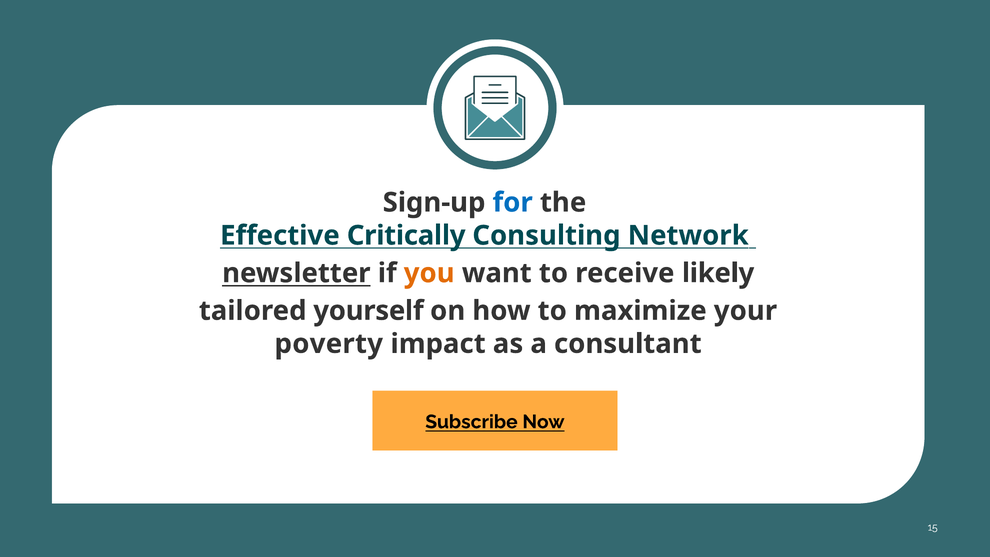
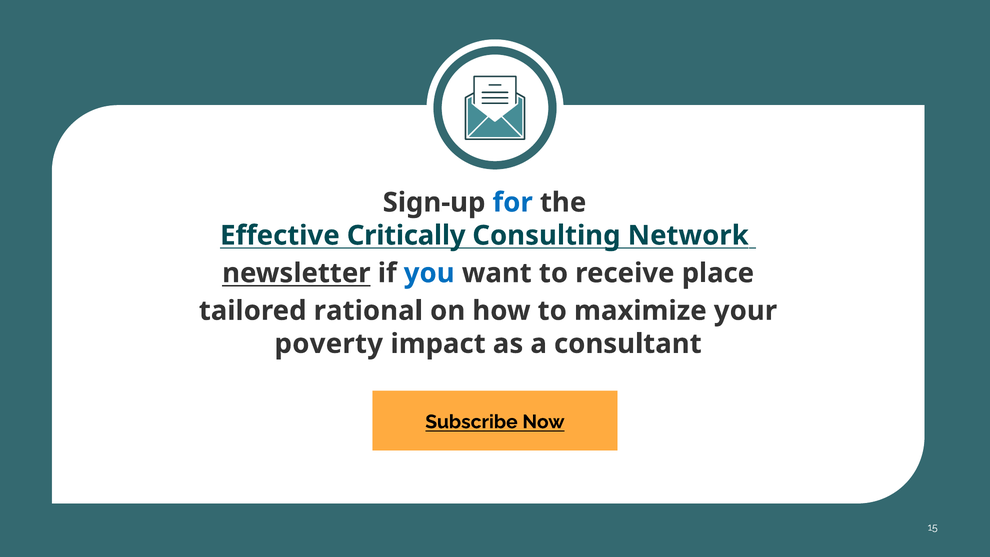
you colour: orange -> blue
likely: likely -> place
yourself: yourself -> rational
